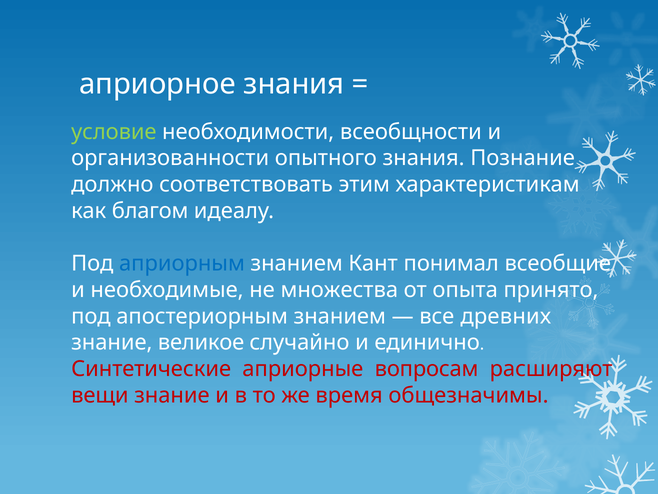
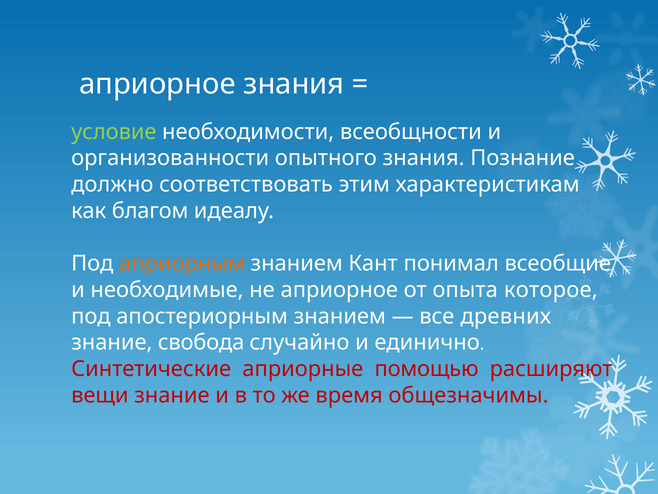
априорным colour: blue -> orange
не множества: множества -> априорное
принято: принято -> которое
великое: великое -> свобода
вопросам: вопросам -> помощью
